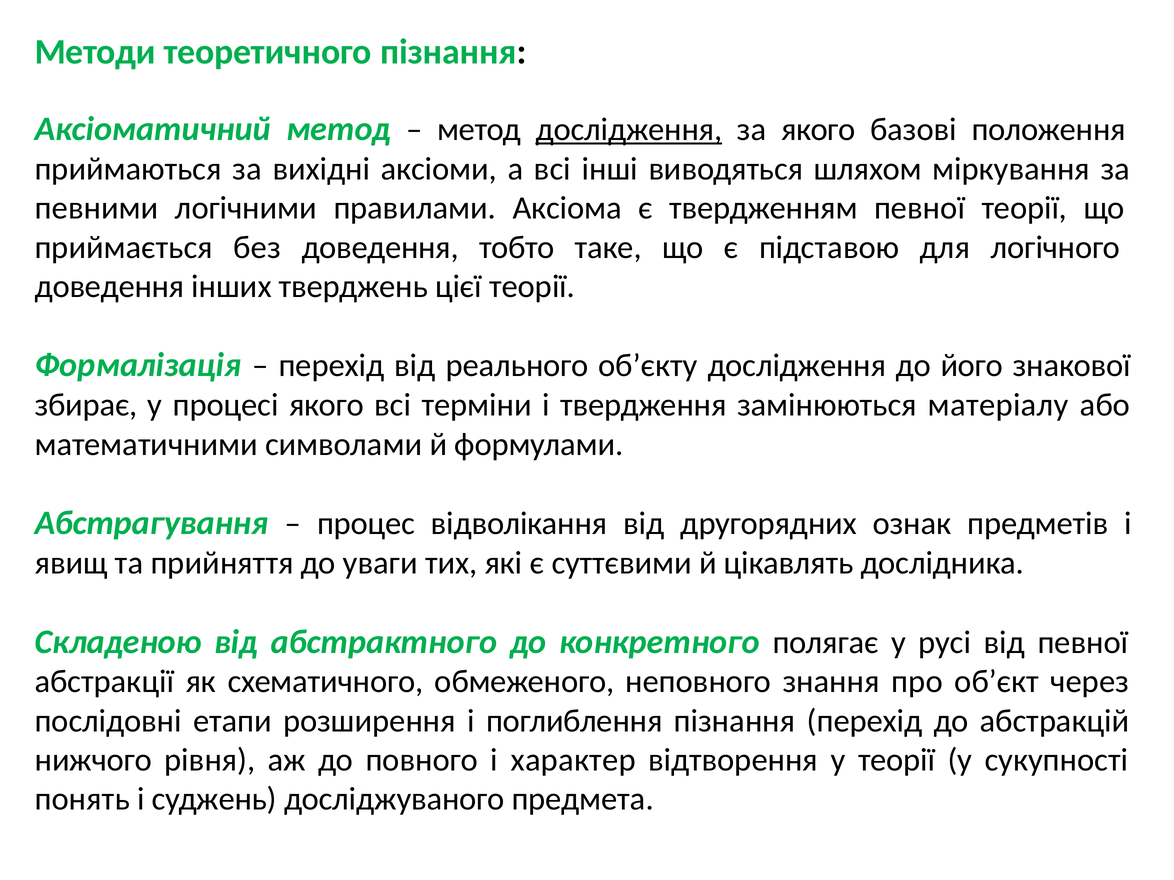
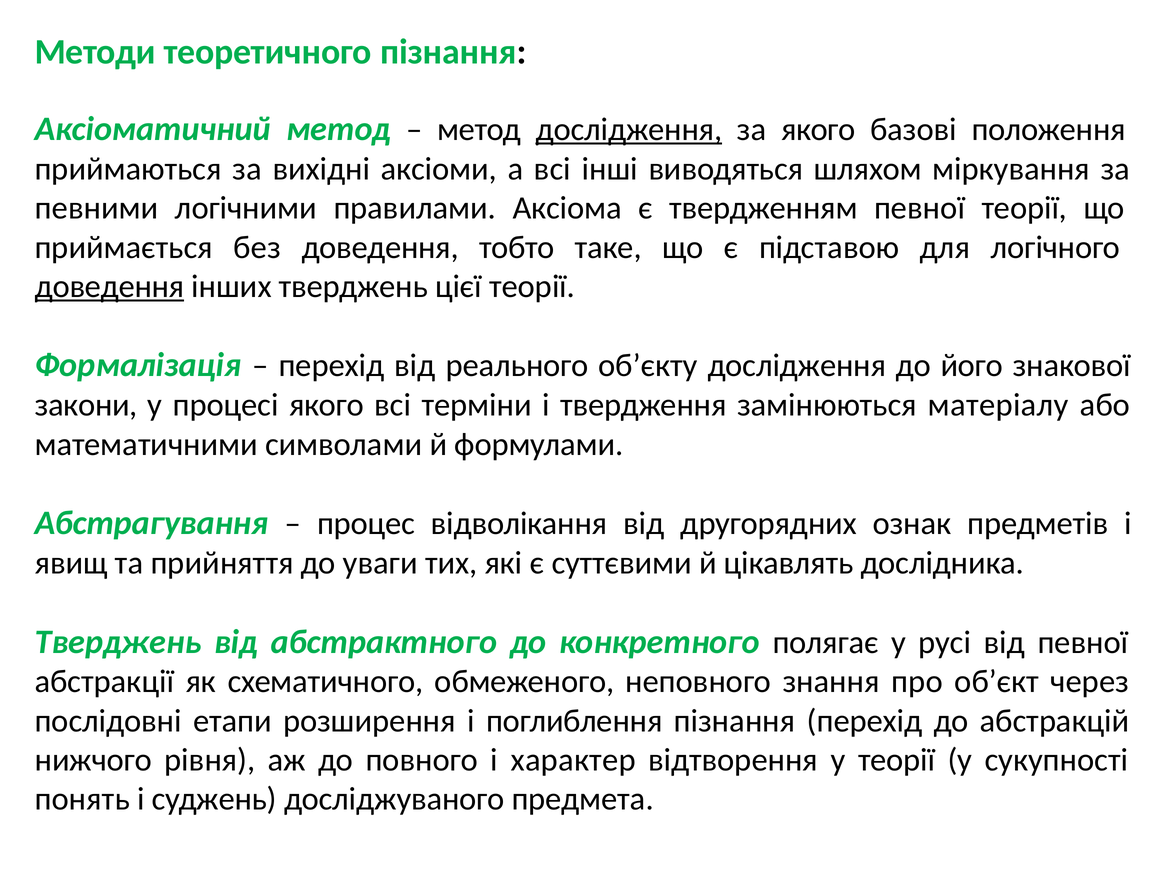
доведення at (110, 287) underline: none -> present
збирає: збирає -> закони
Складеною at (118, 642): Складеною -> Тверджень
